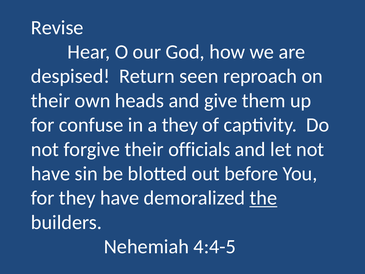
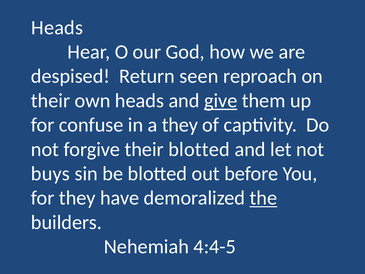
Revise at (57, 28): Revise -> Heads
give underline: none -> present
their officials: officials -> blotted
have at (51, 174): have -> buys
